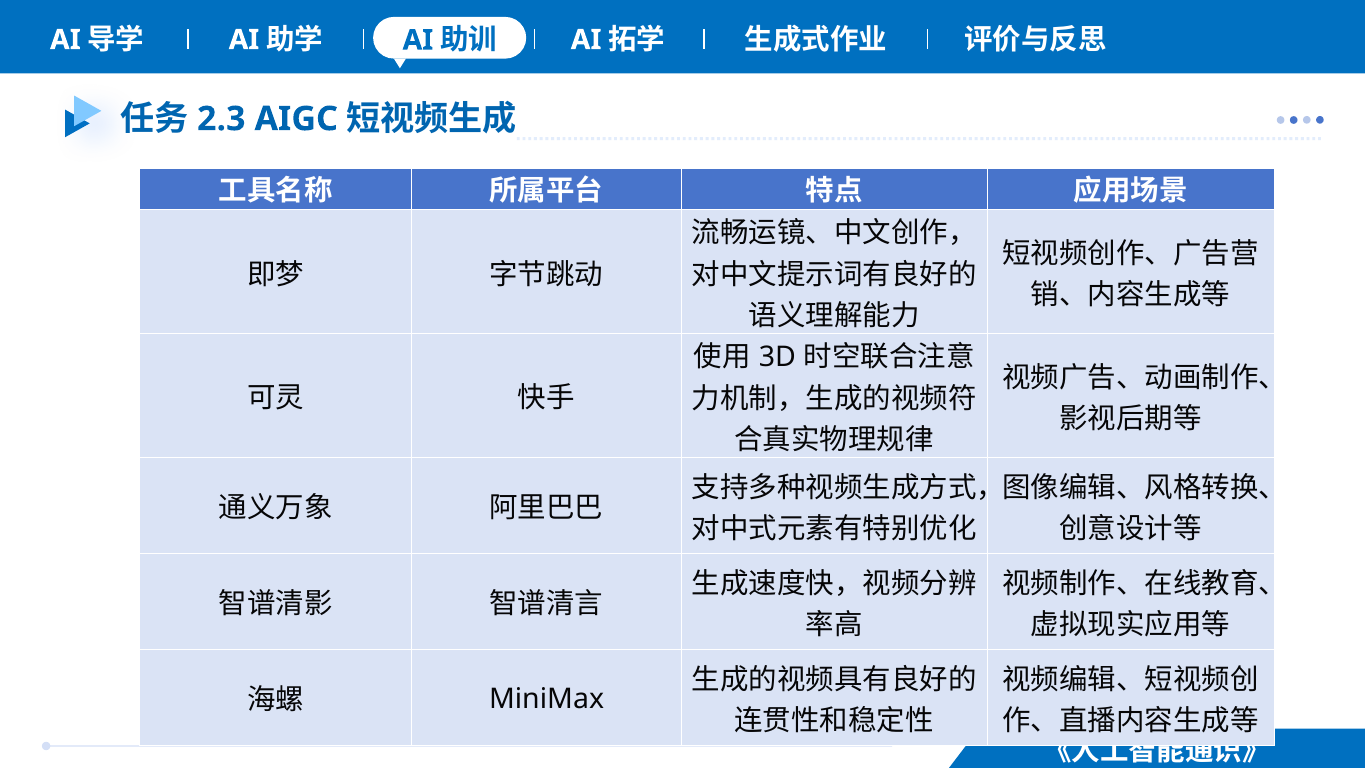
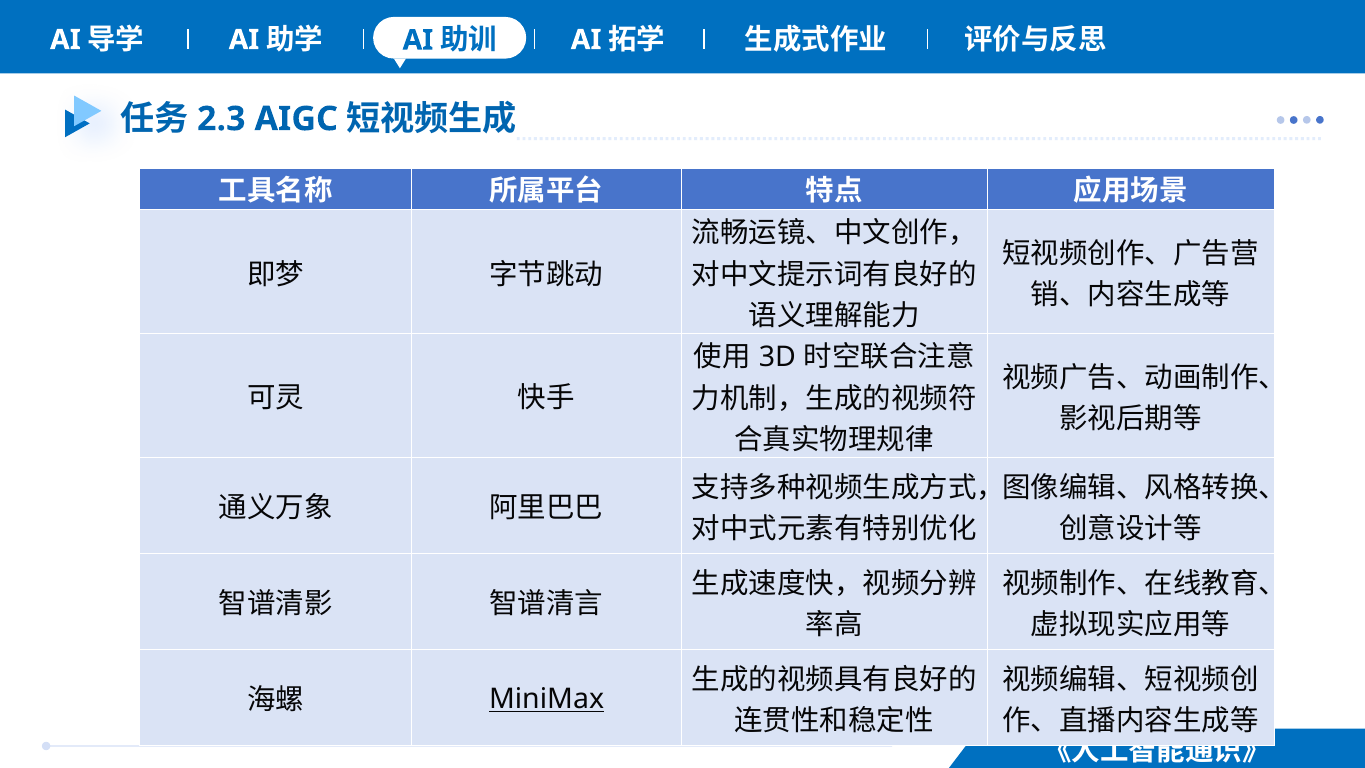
MiniMax underline: none -> present
